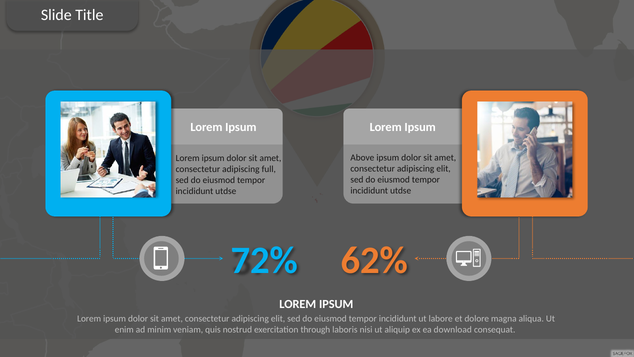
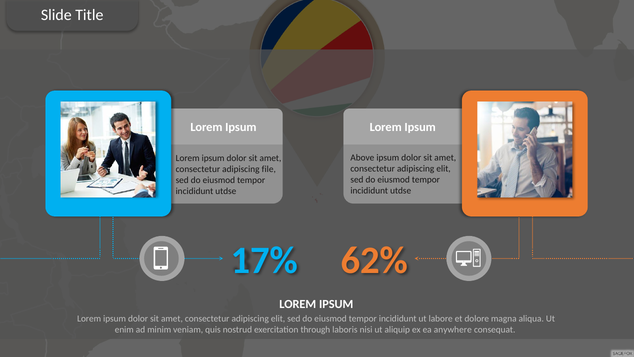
full: full -> file
72%: 72% -> 17%
download: download -> anywhere
